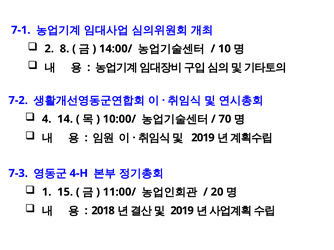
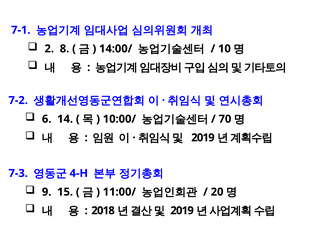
4: 4 -> 6
1: 1 -> 9
